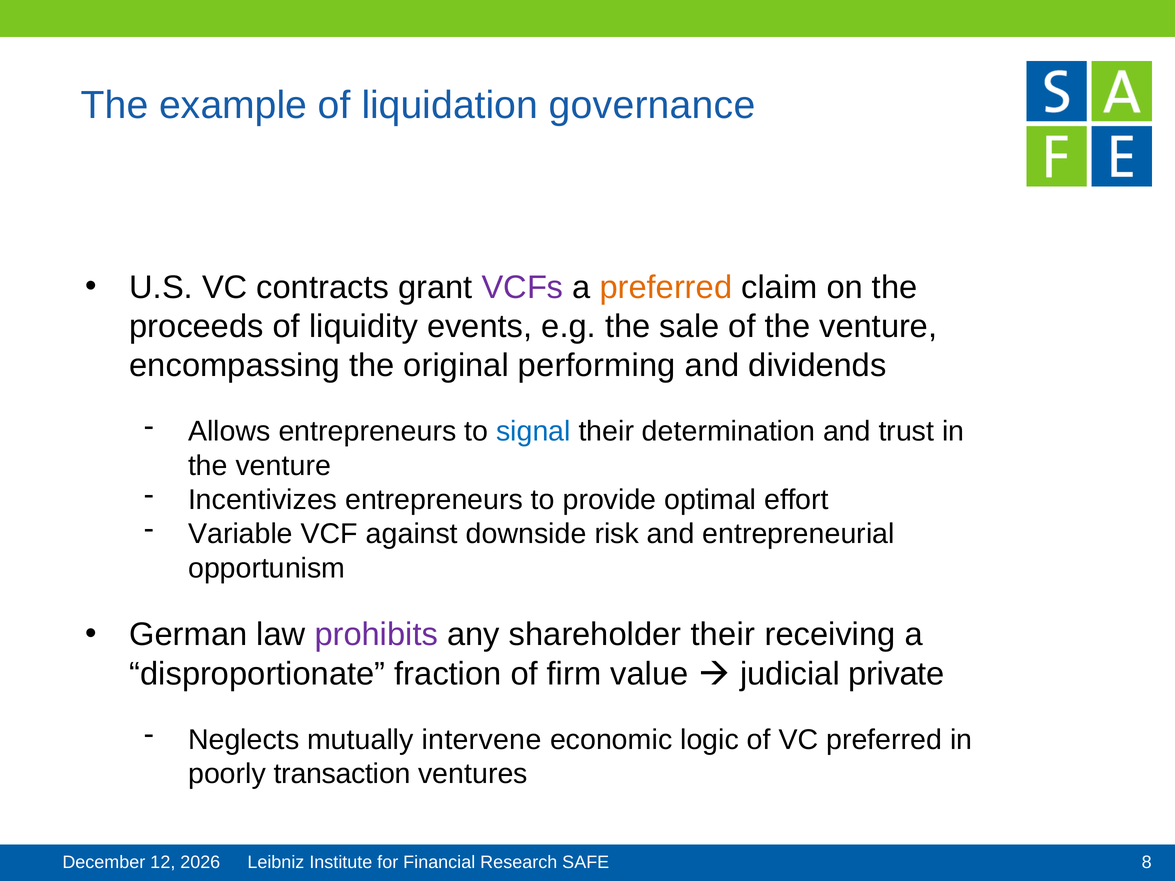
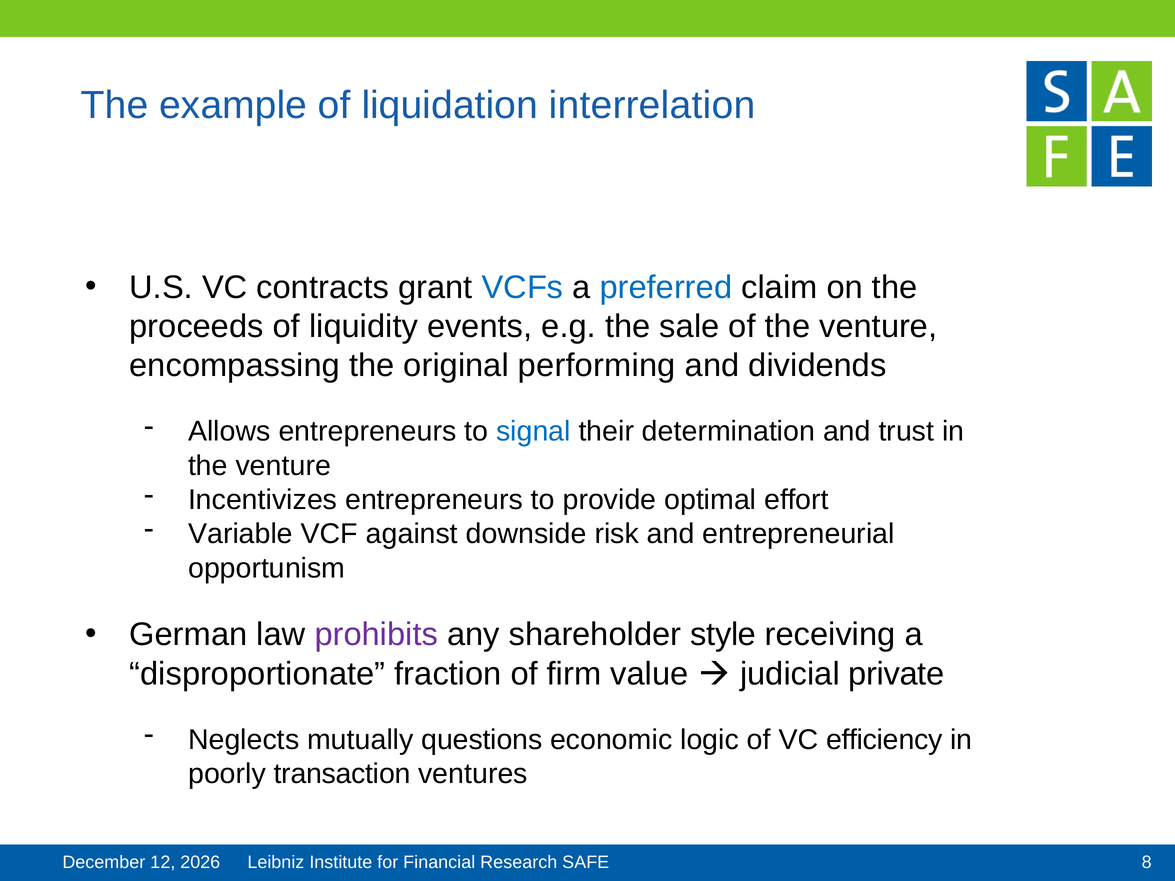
governance: governance -> interrelation
VCFs colour: purple -> blue
preferred at (666, 287) colour: orange -> blue
shareholder their: their -> style
intervene: intervene -> questions
VC preferred: preferred -> efficiency
